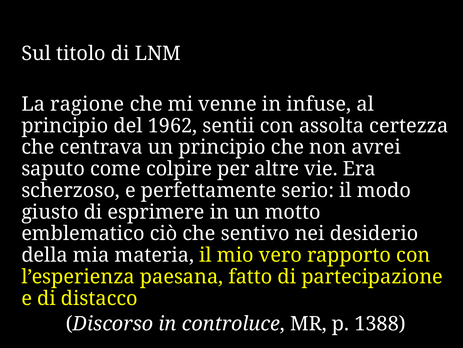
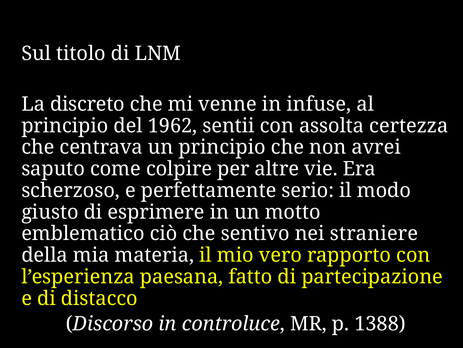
ragione: ragione -> discreto
desiderio: desiderio -> straniere
